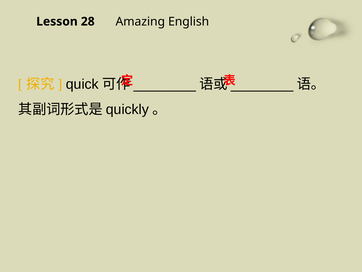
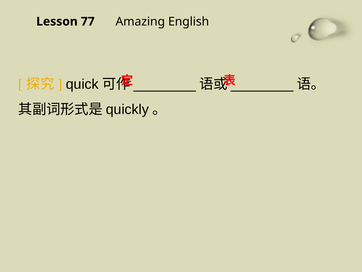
28: 28 -> 77
